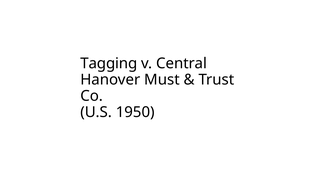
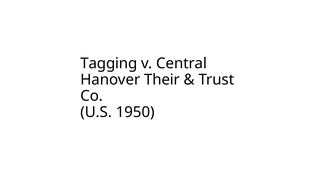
Must: Must -> Their
